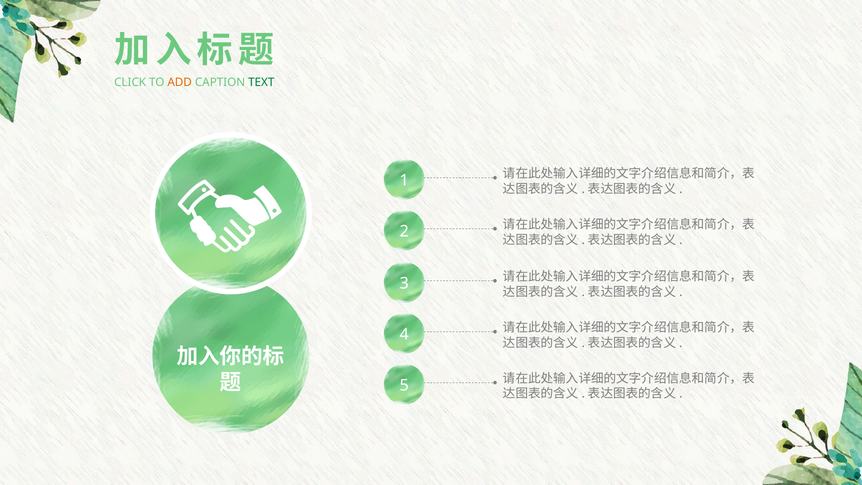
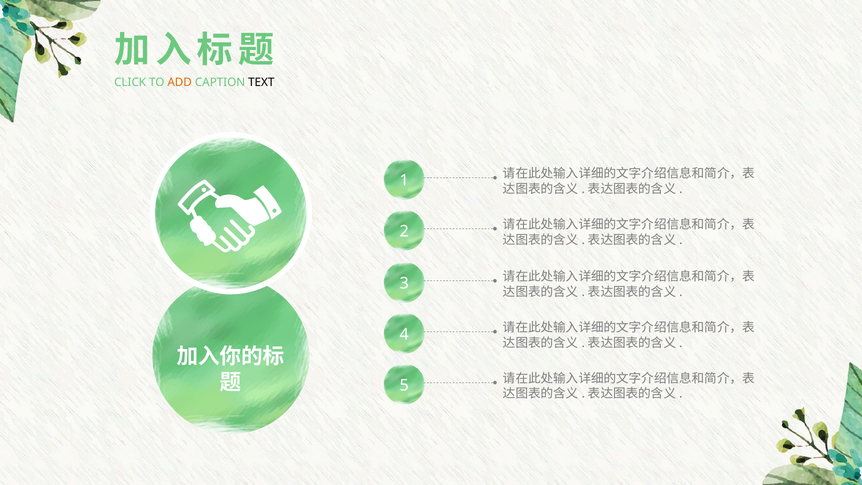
TEXT colour: green -> black
